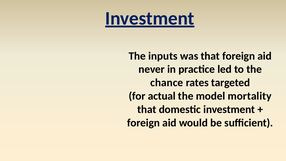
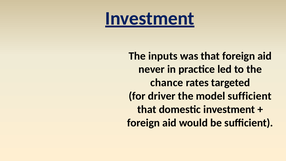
actual: actual -> driver
model mortality: mortality -> sufficient
